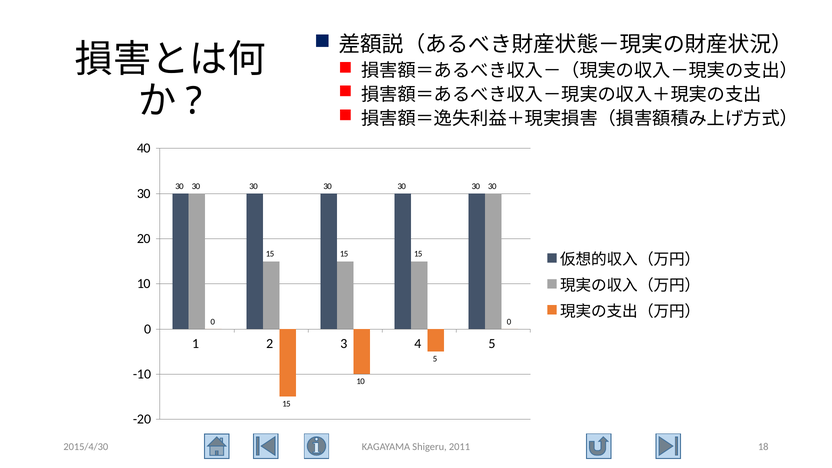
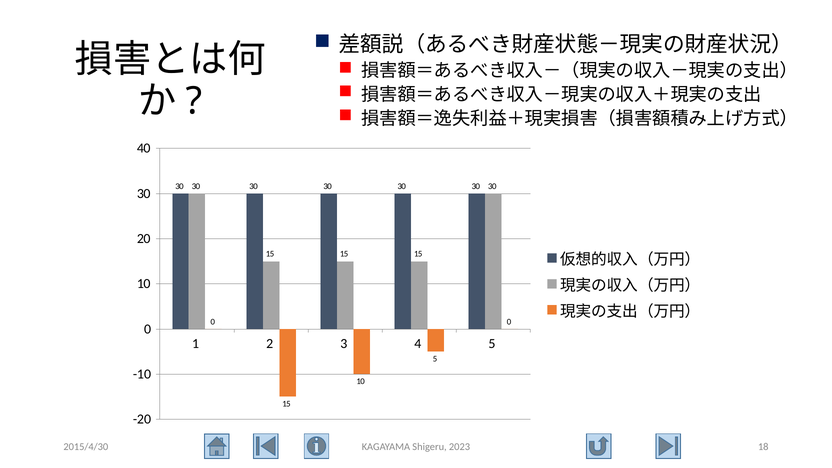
2011: 2011 -> 2023
